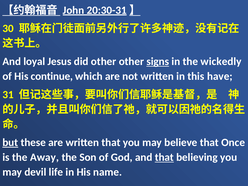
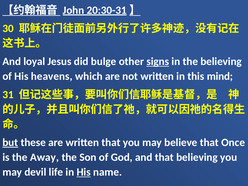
did other: other -> bulge
the wickedly: wickedly -> believing
continue: continue -> heavens
have: have -> mind
that at (164, 157) underline: present -> none
His at (84, 172) underline: none -> present
